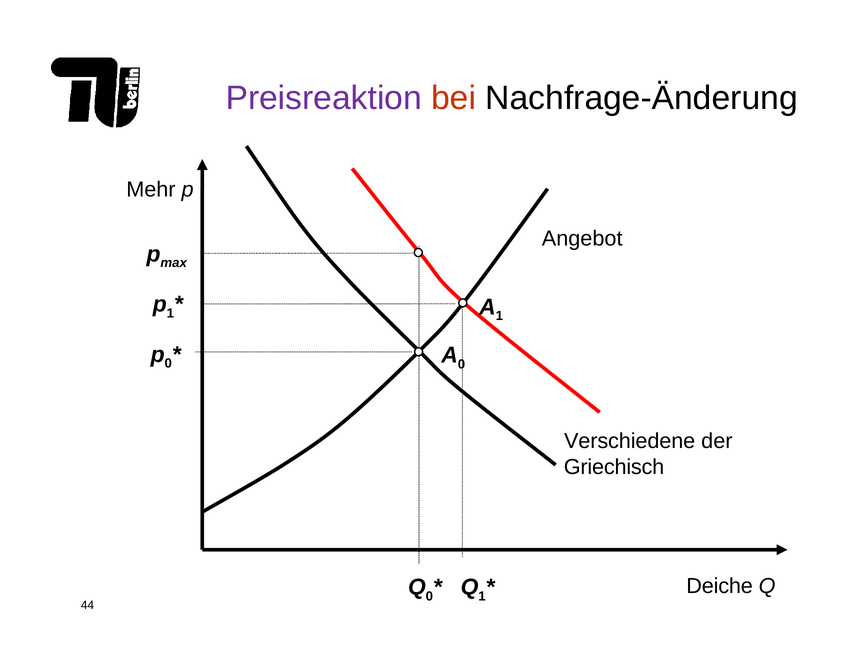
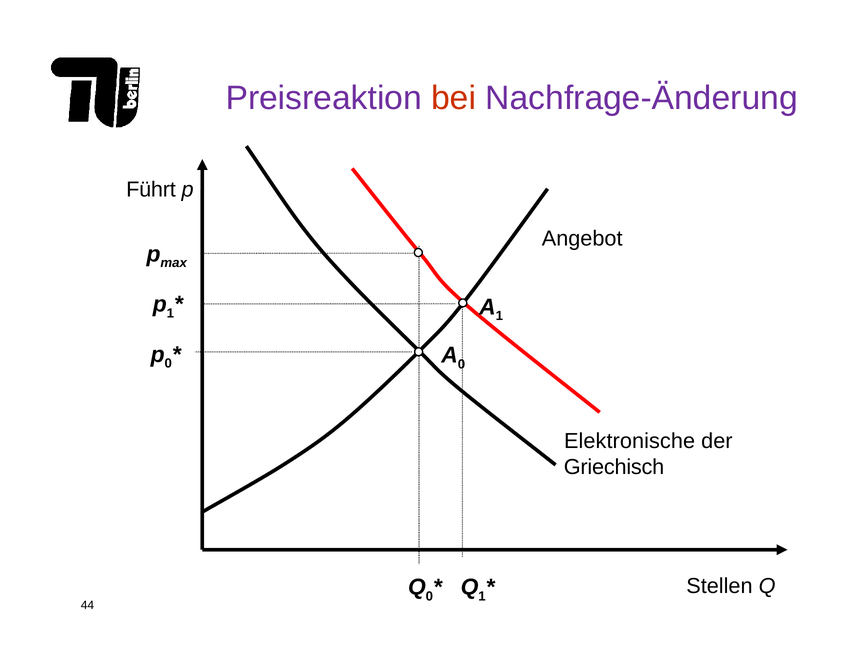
Nachfrage-Änderung colour: black -> purple
Mehr: Mehr -> Führt
Verschiedene: Verschiedene -> Elektronische
Deiche: Deiche -> Stellen
